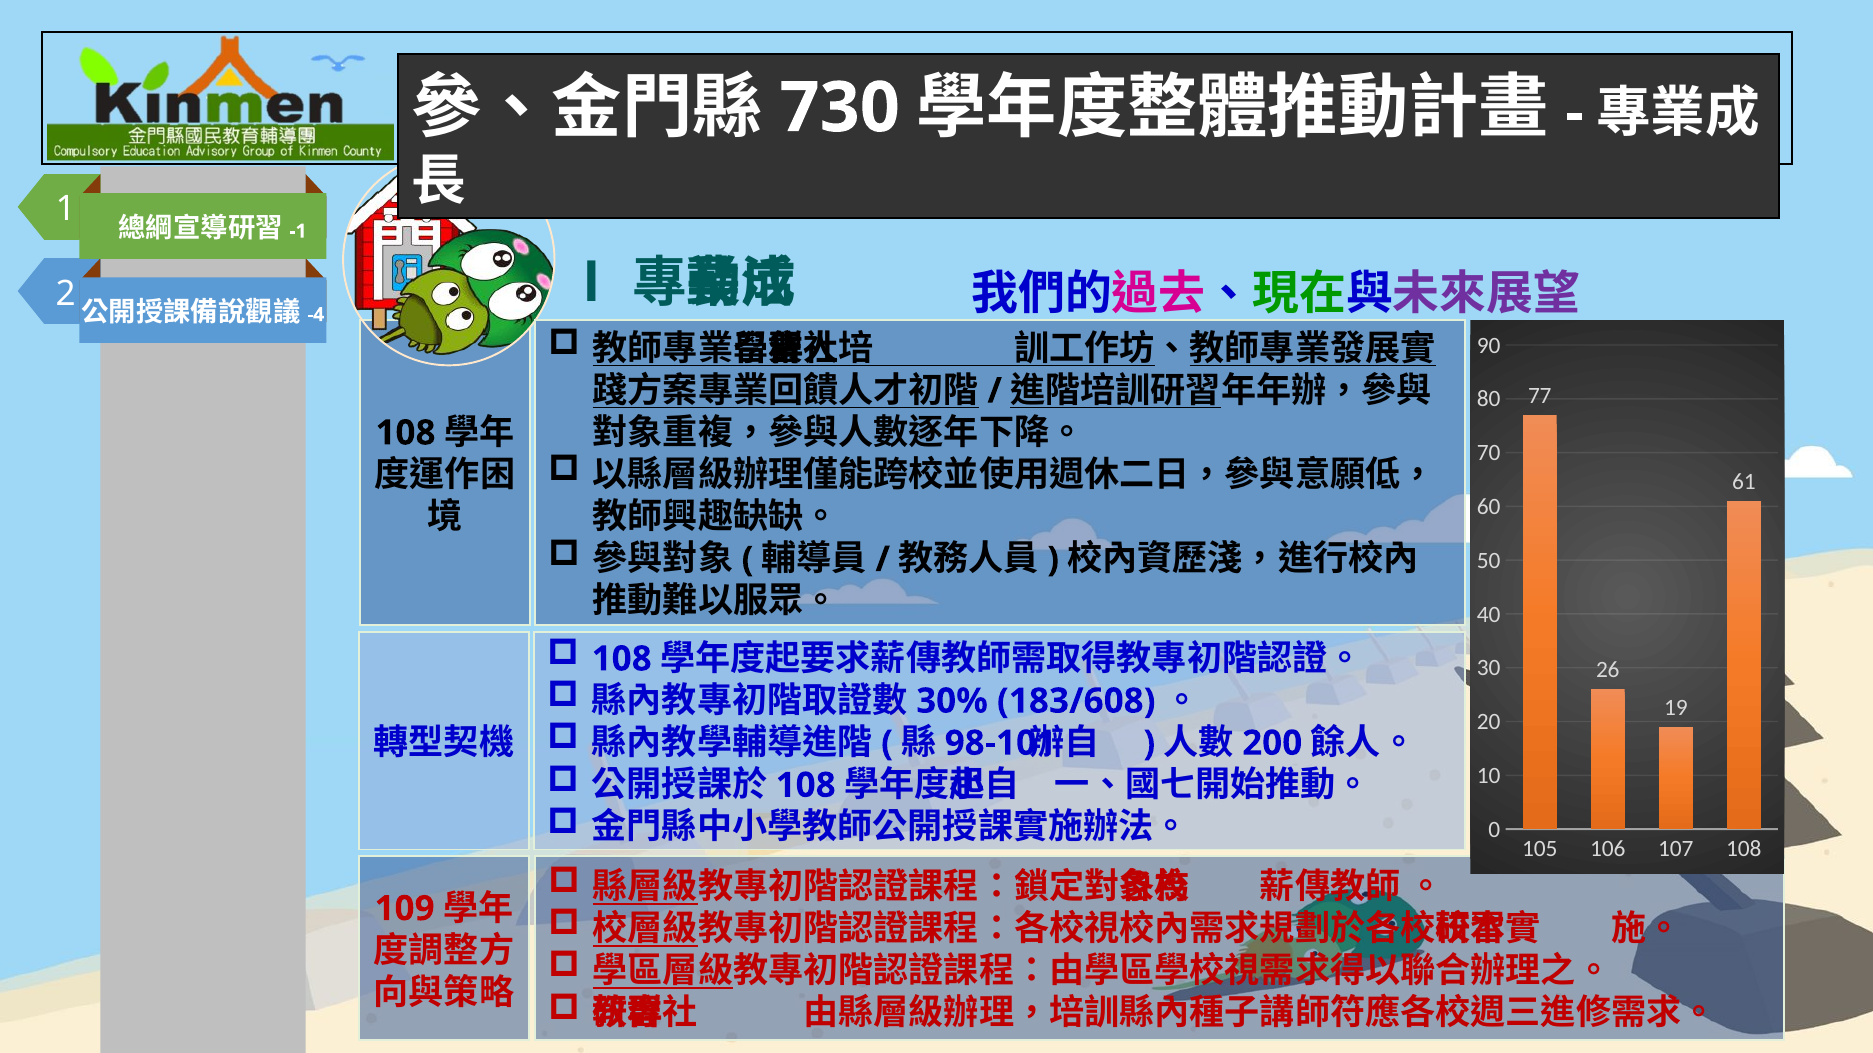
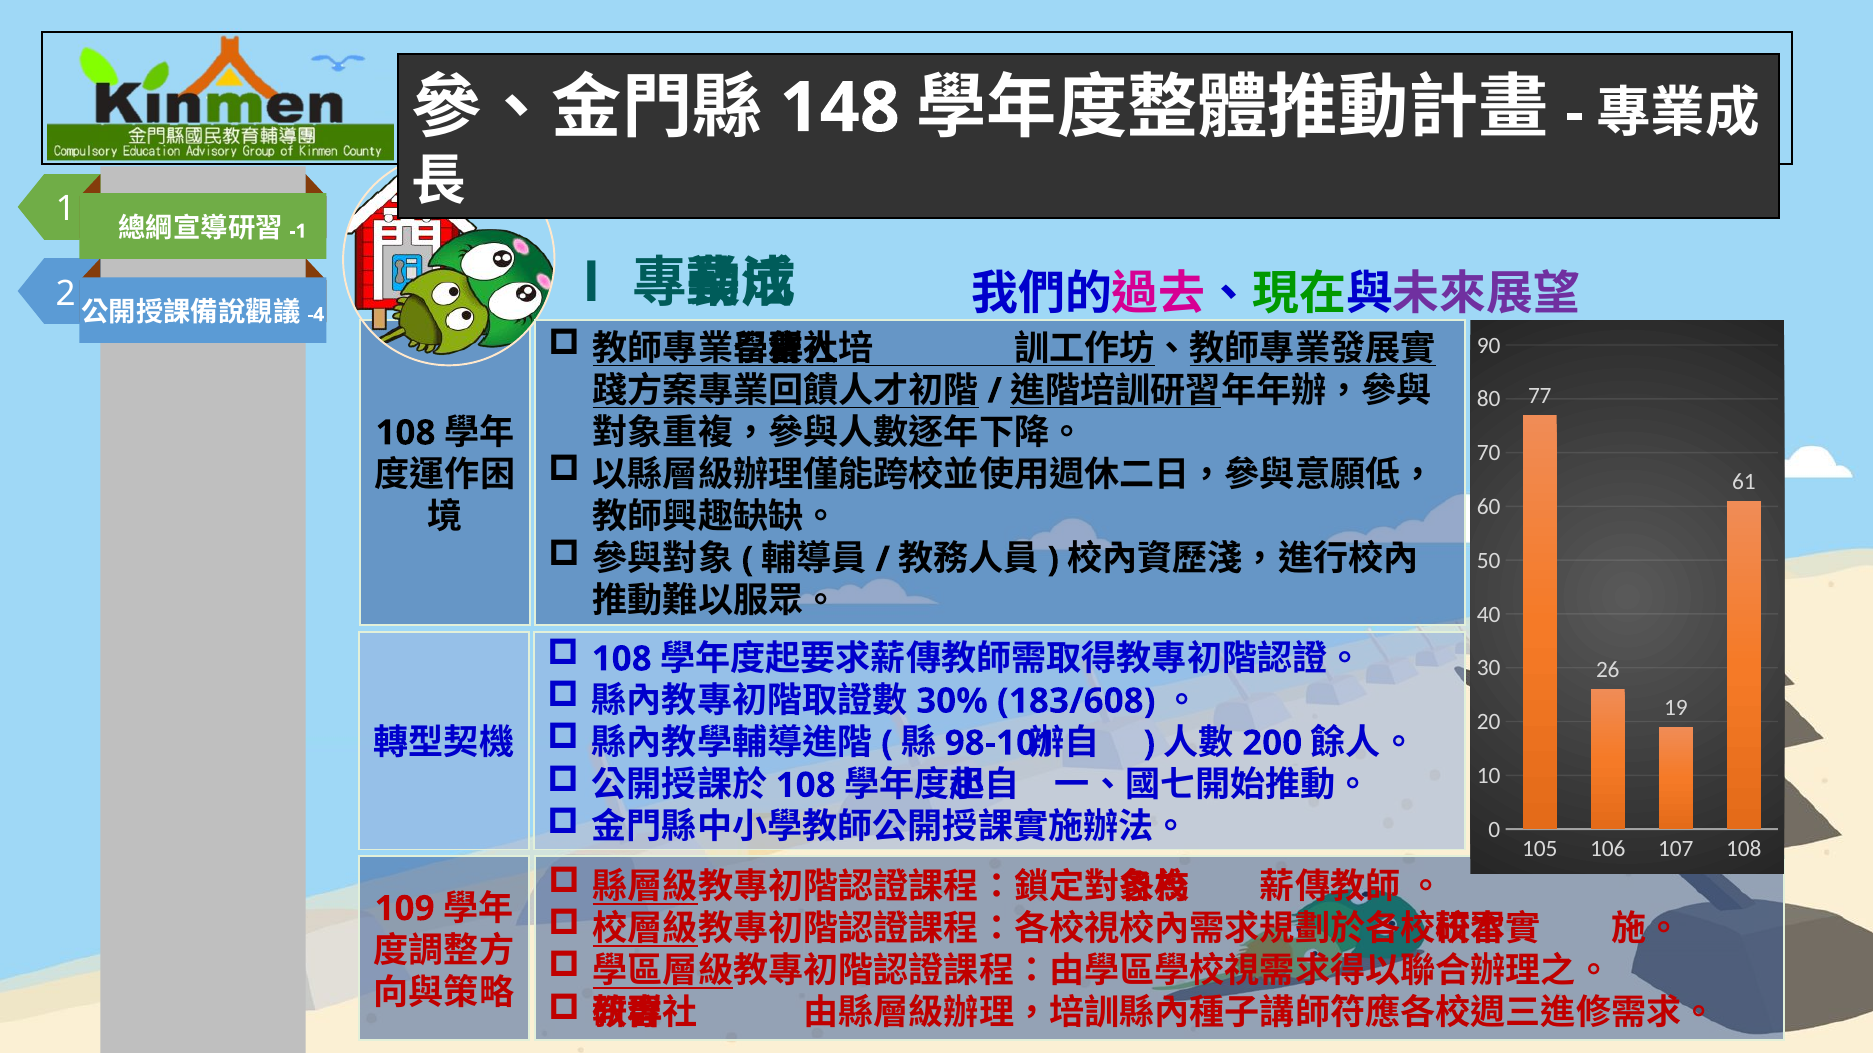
730: 730 -> 148
